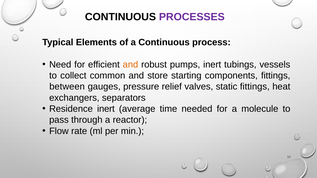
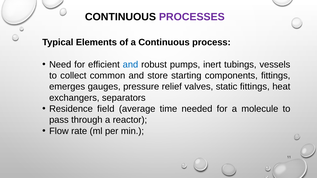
and at (130, 65) colour: orange -> blue
between: between -> emerges
Residence inert: inert -> field
